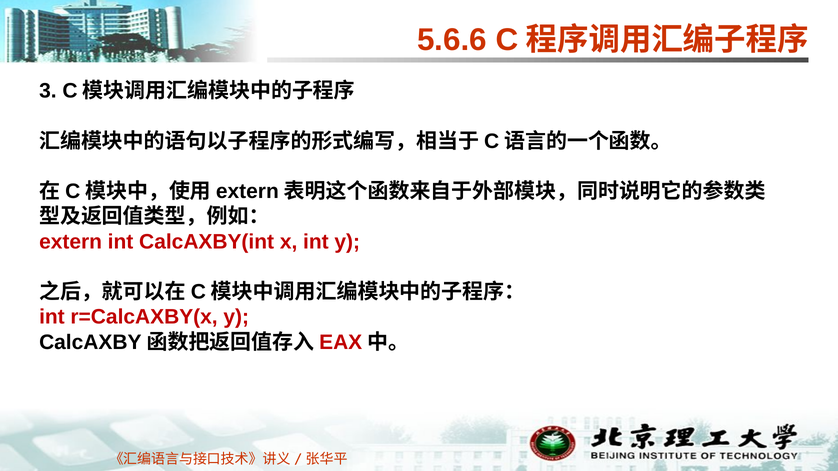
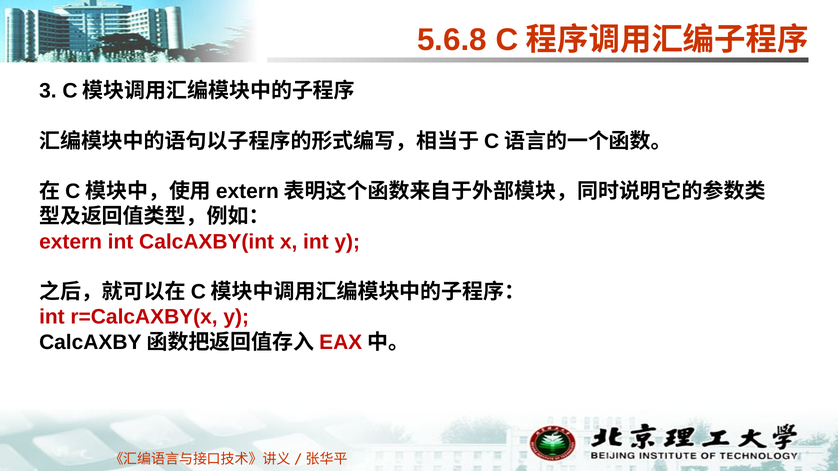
5.6.6: 5.6.6 -> 5.6.8
